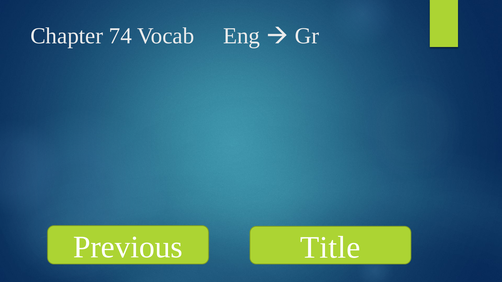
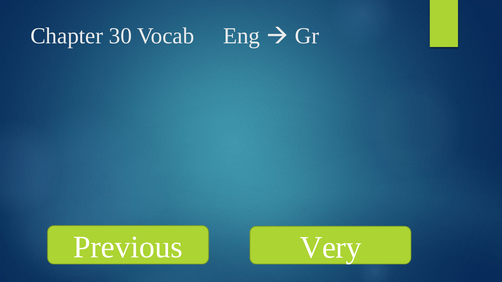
74: 74 -> 30
Title: Title -> Very
